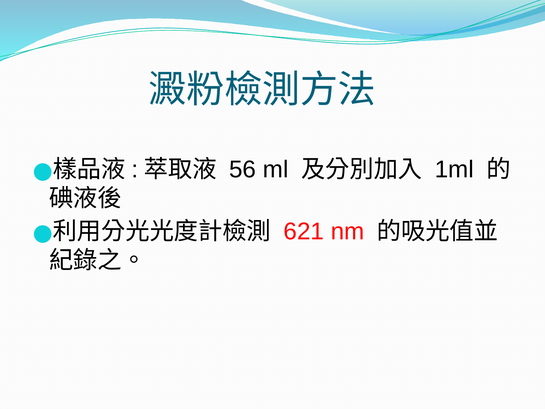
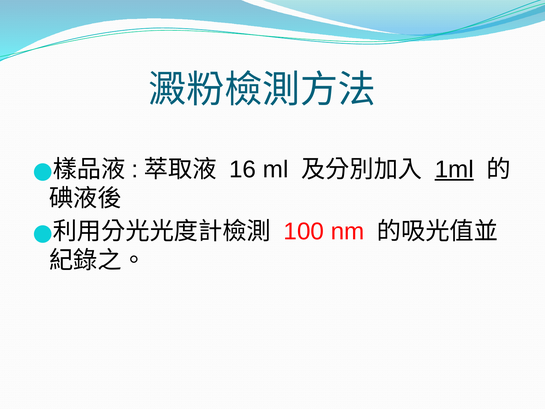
56: 56 -> 16
1ml underline: none -> present
621: 621 -> 100
